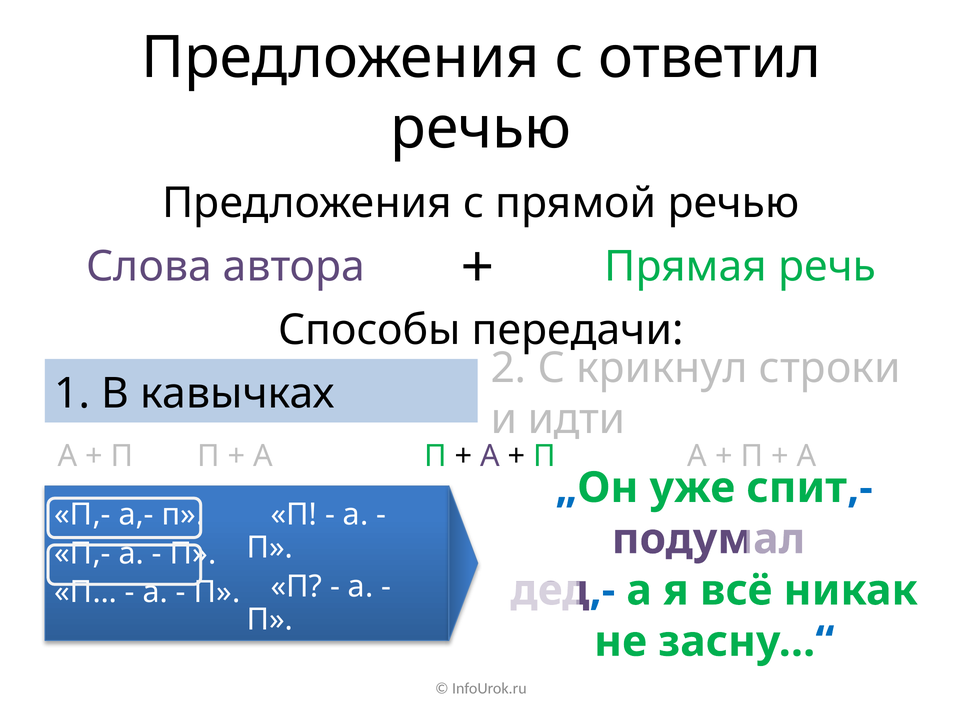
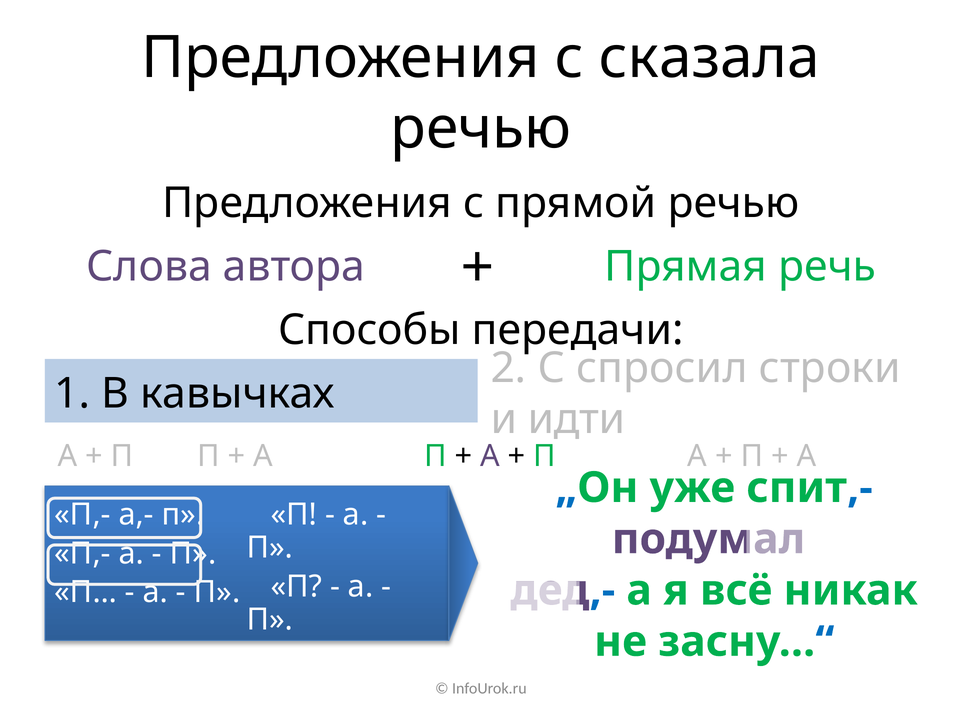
ответил: ответил -> сказала
крикнул: крикнул -> спросил
